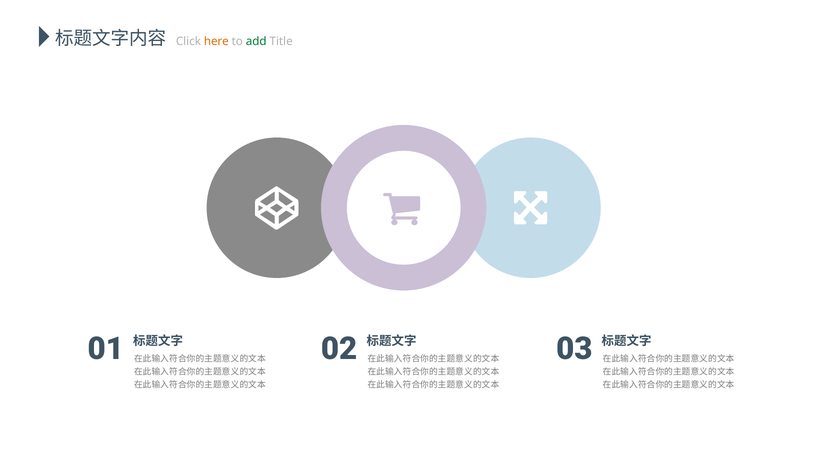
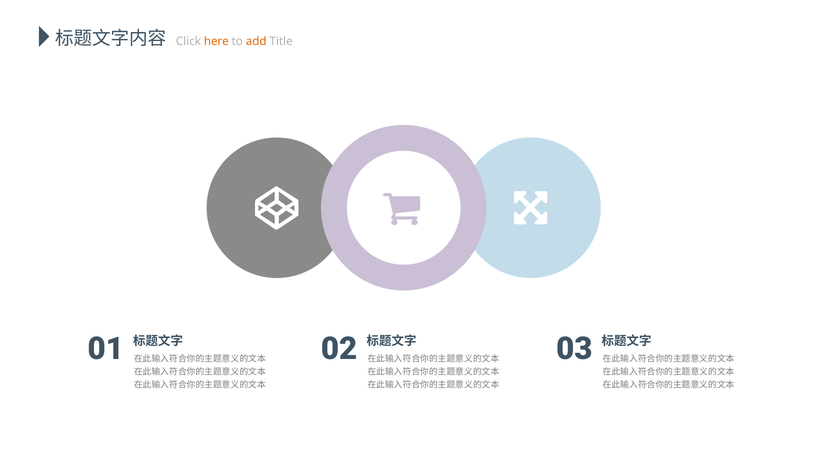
add colour: green -> orange
